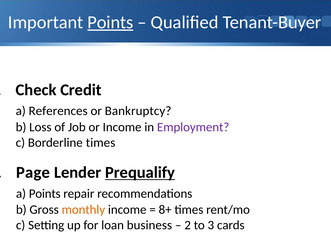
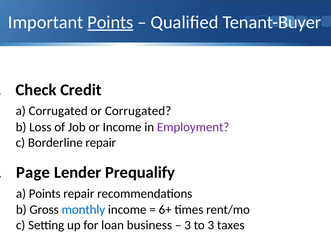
a References: References -> Corrugated
or Bankruptcy: Bankruptcy -> Corrugated
Borderline times: times -> repair
Prequalify underline: present -> none
monthly colour: orange -> blue
8+: 8+ -> 6+
2 at (188, 225): 2 -> 3
cards: cards -> taxes
